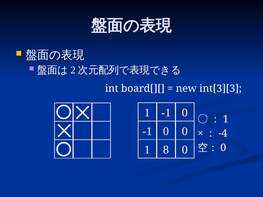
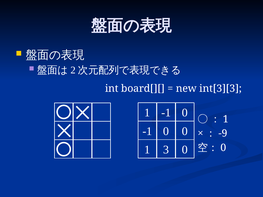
-4: -4 -> -9
8: 8 -> 3
